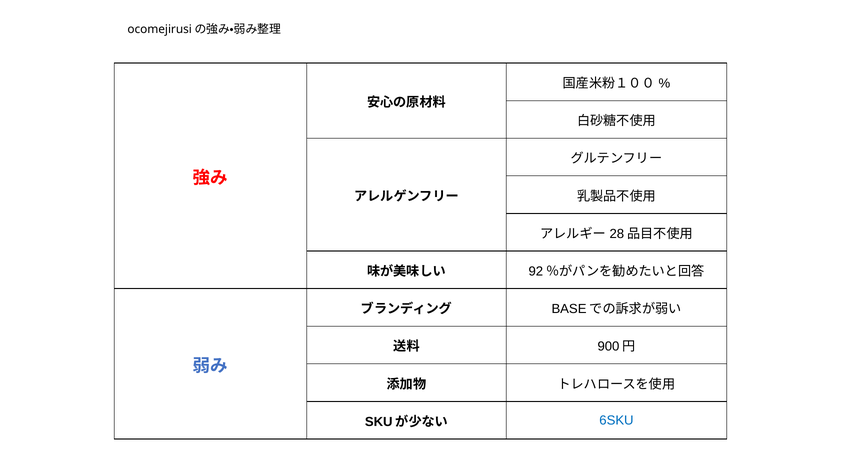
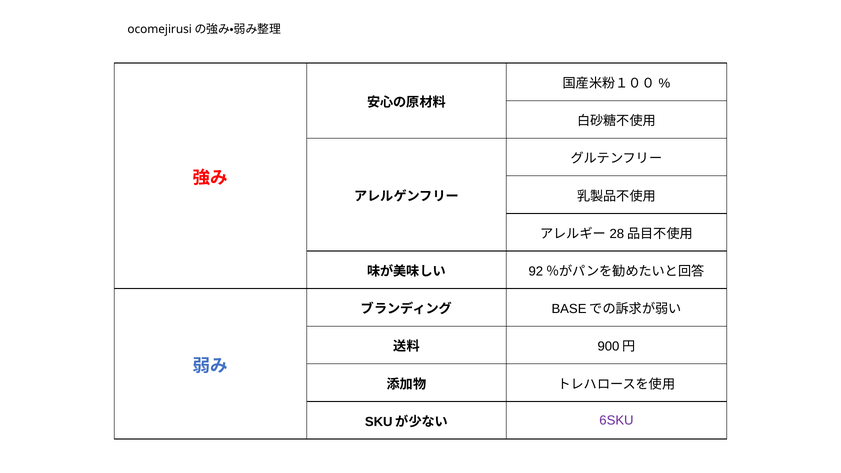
6SKU colour: blue -> purple
